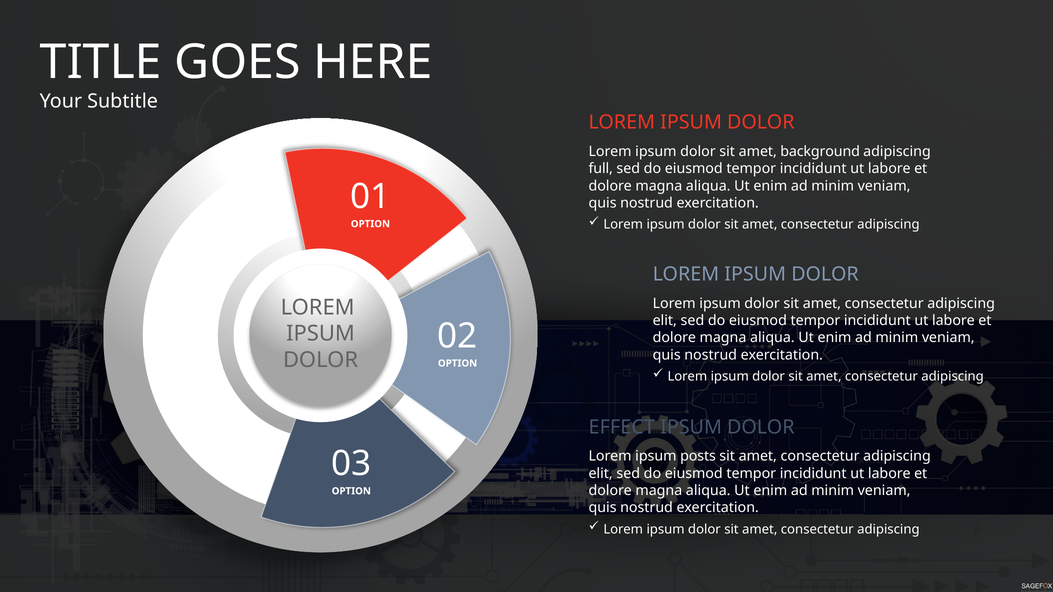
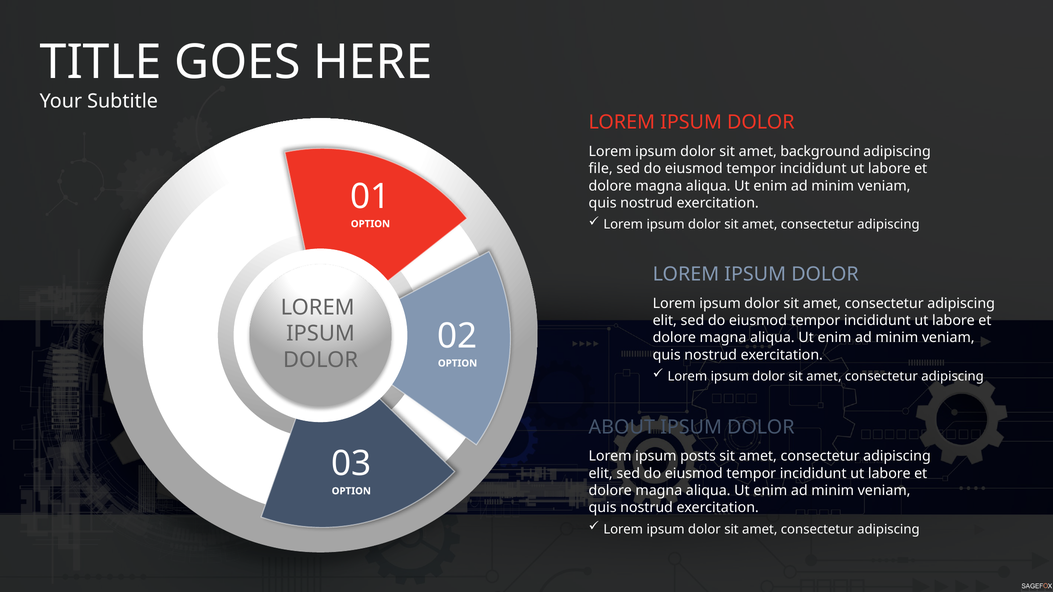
full: full -> file
EFFECT: EFFECT -> ABOUT
